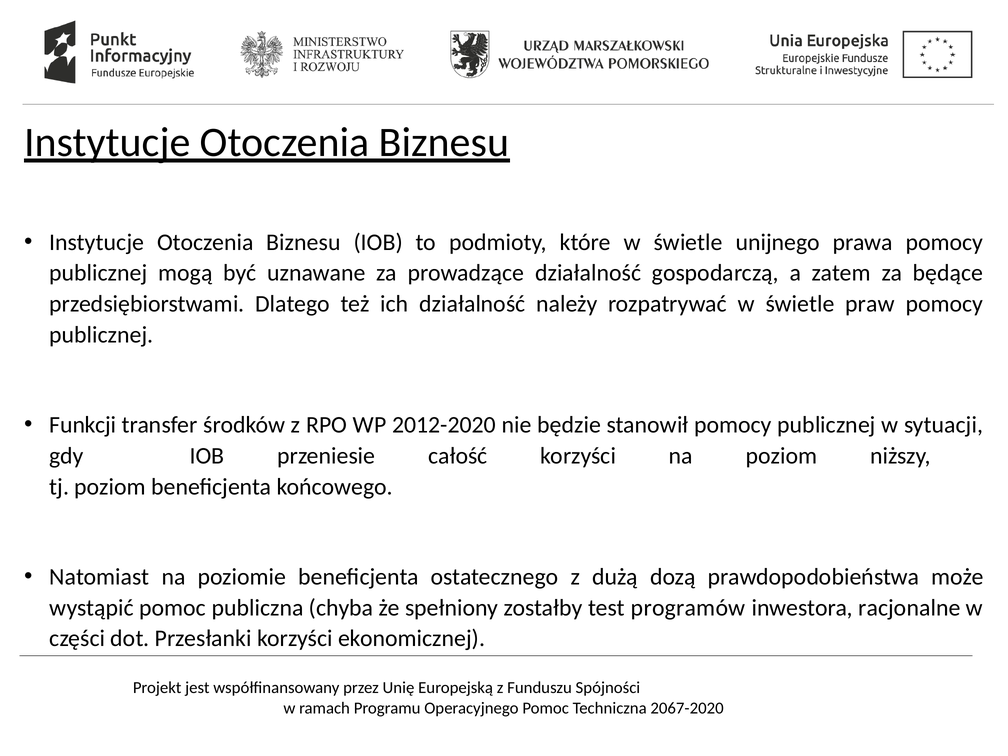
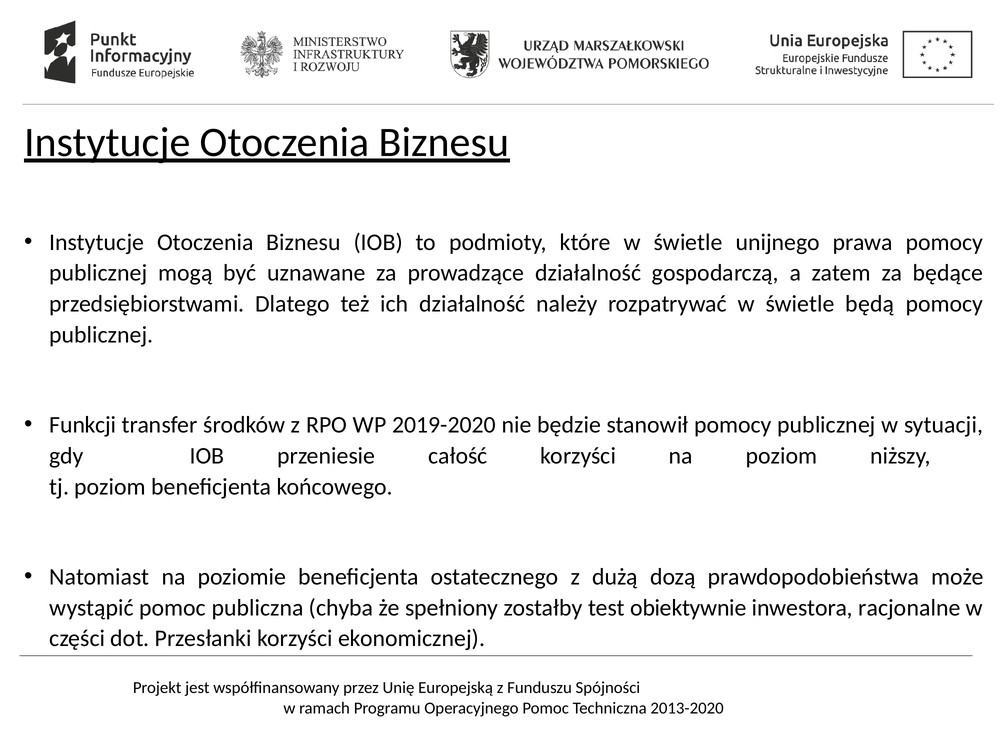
praw: praw -> będą
2012-2020: 2012-2020 -> 2019-2020
programów: programów -> obiektywnie
2067-2020: 2067-2020 -> 2013-2020
